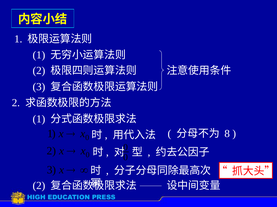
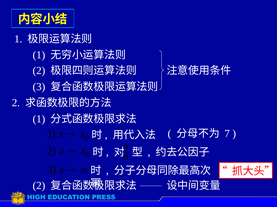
8: 8 -> 7
